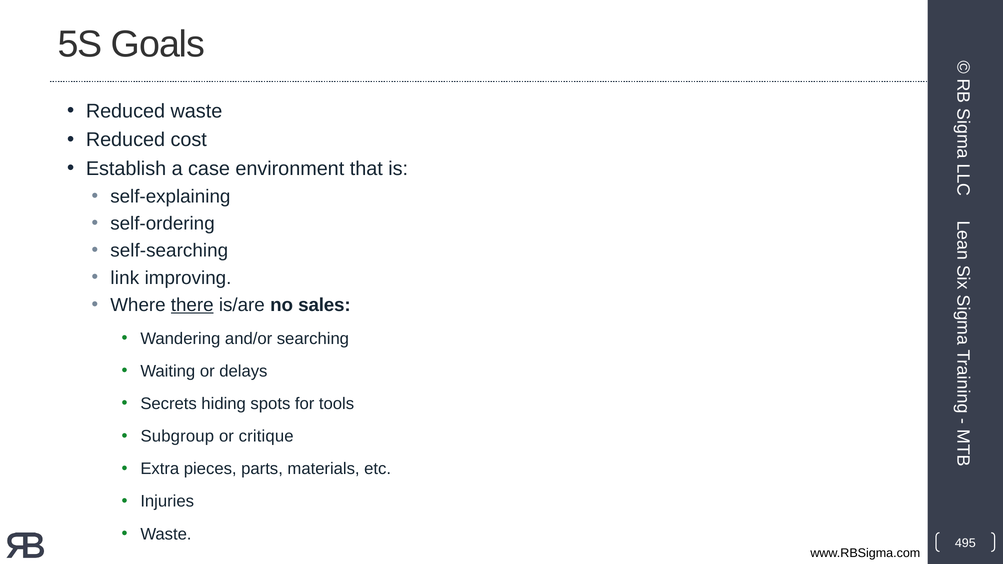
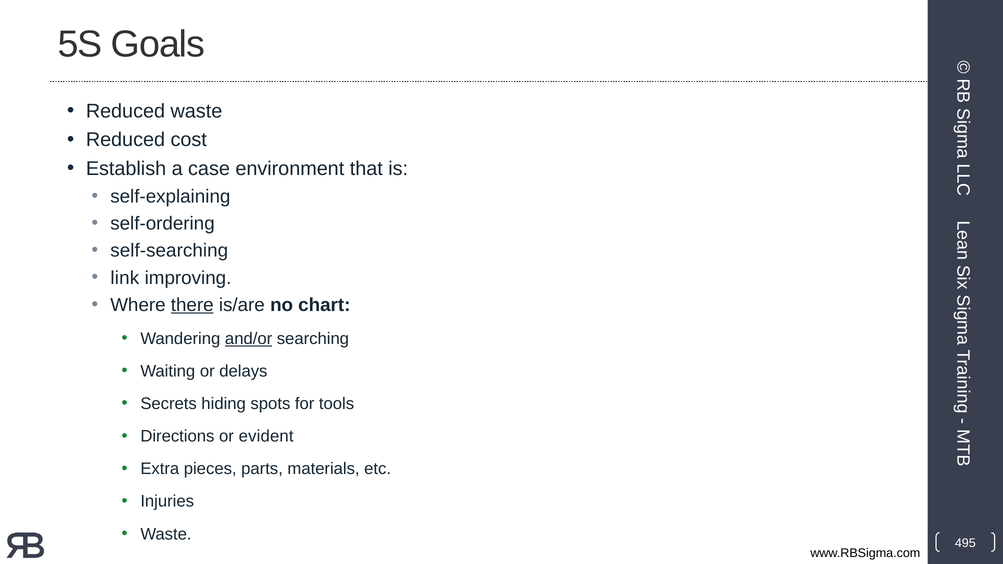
sales: sales -> chart
and/or underline: none -> present
Subgroup: Subgroup -> Directions
critique: critique -> evident
